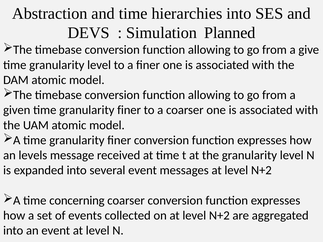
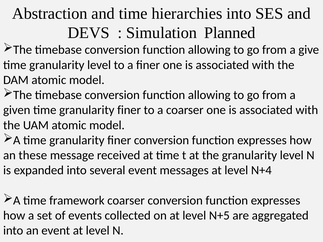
levels: levels -> these
messages at level N+2: N+2 -> N+4
concerning: concerning -> framework
on at level N+2: N+2 -> N+5
